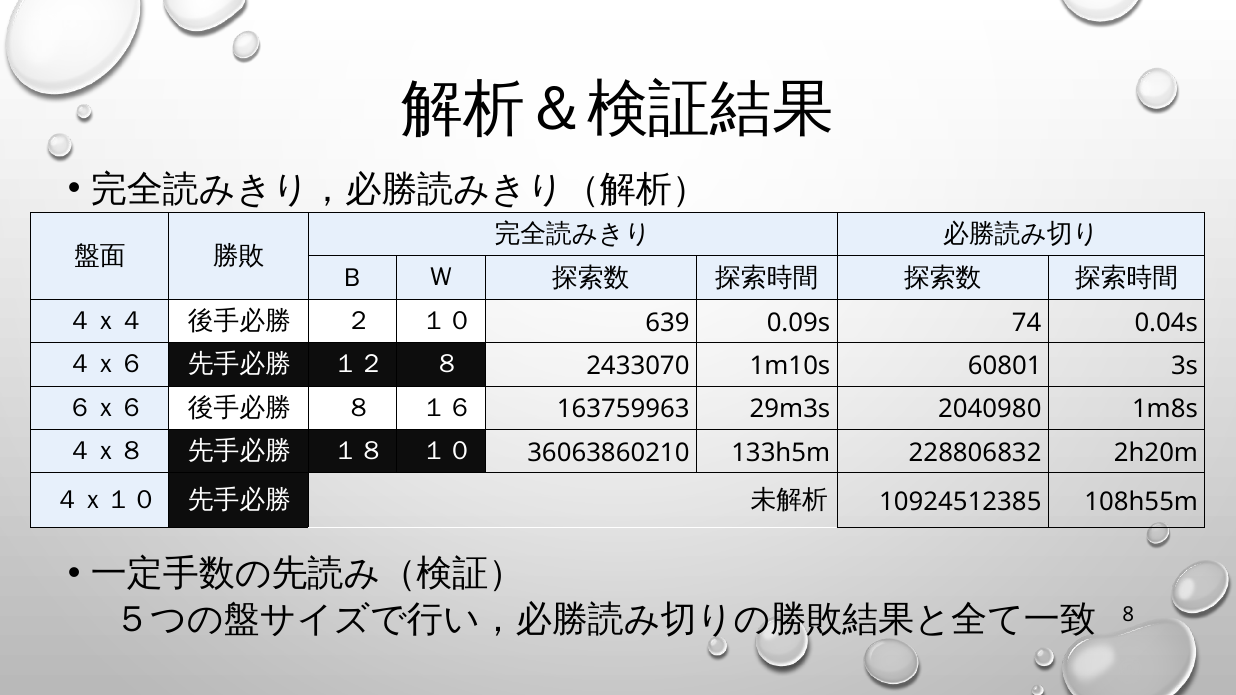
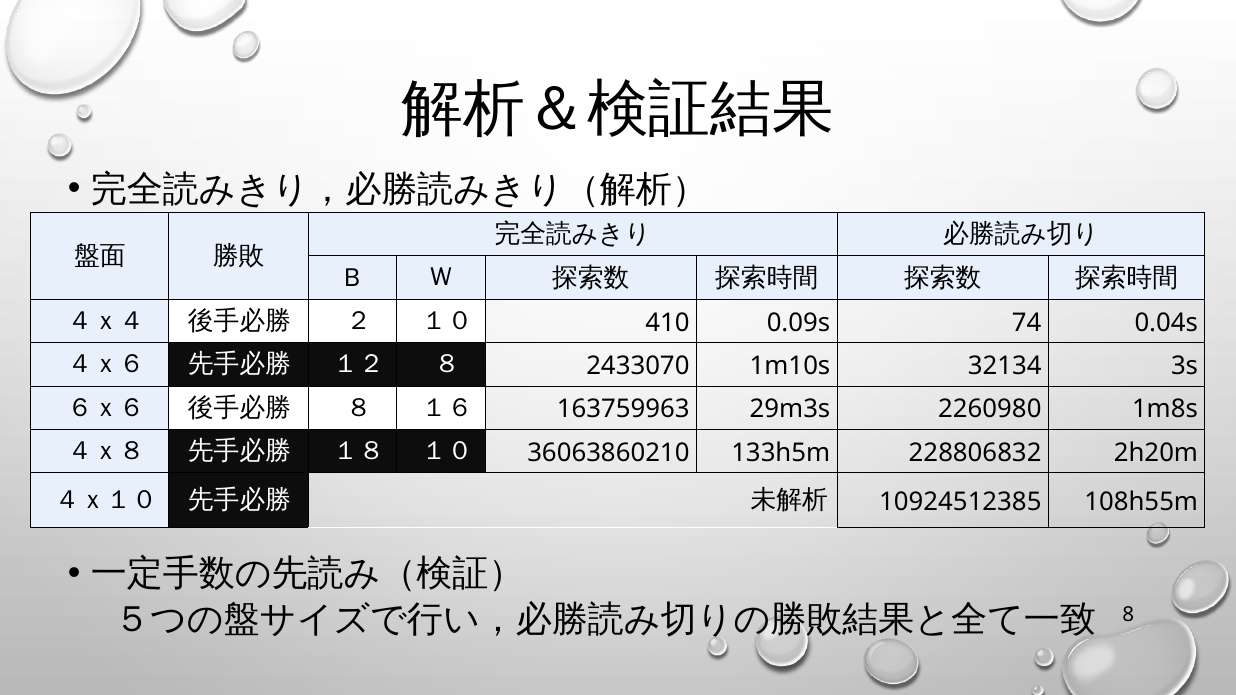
639: 639 -> 410
60801: 60801 -> 32134
2040980: 2040980 -> 2260980
